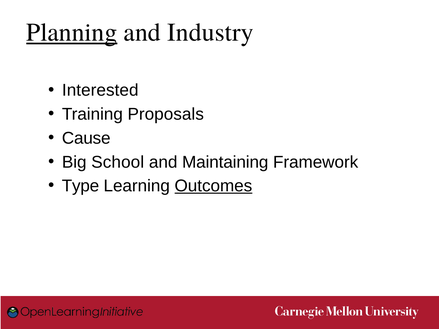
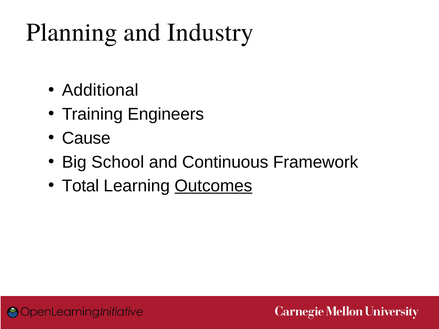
Planning underline: present -> none
Interested: Interested -> Additional
Proposals: Proposals -> Engineers
Maintaining: Maintaining -> Continuous
Type: Type -> Total
